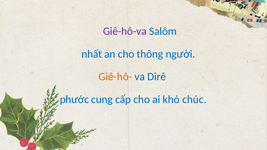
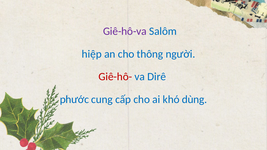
nhất: nhất -> hiệp
Giê-hô- colour: orange -> red
chúc: chúc -> dùng
